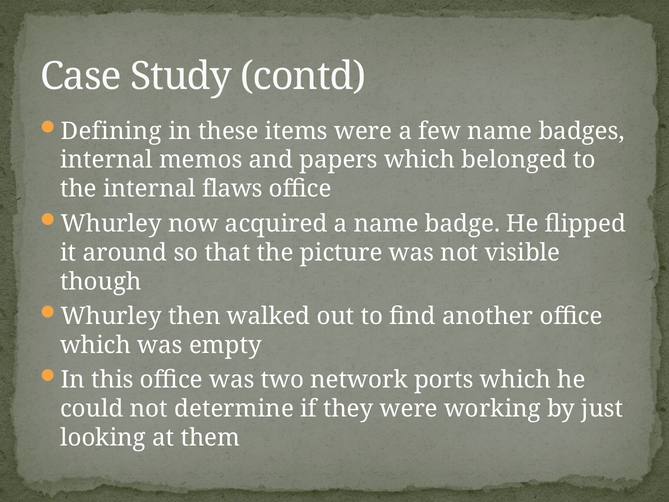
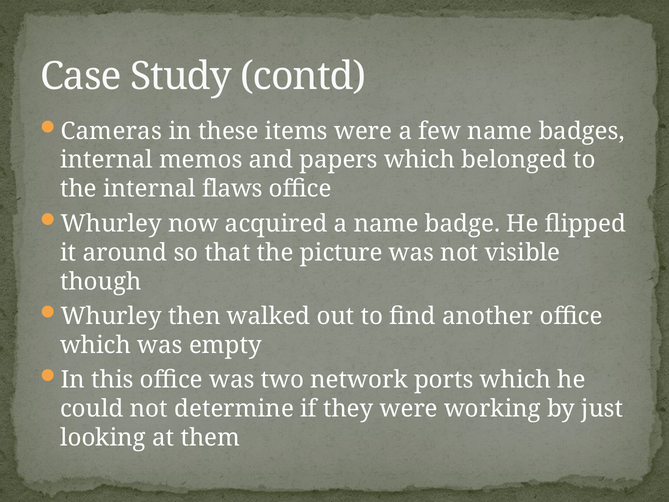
Defining: Defining -> Cameras
